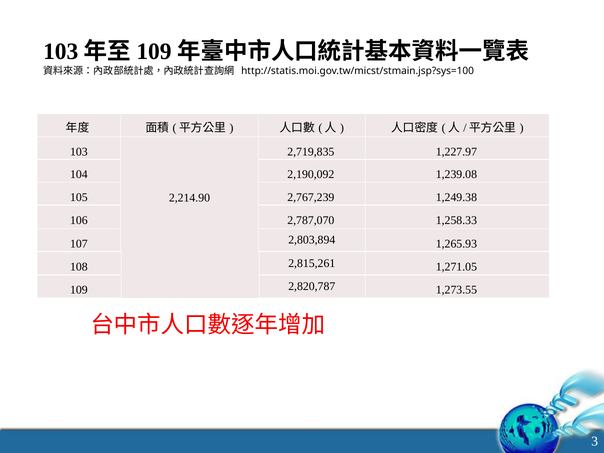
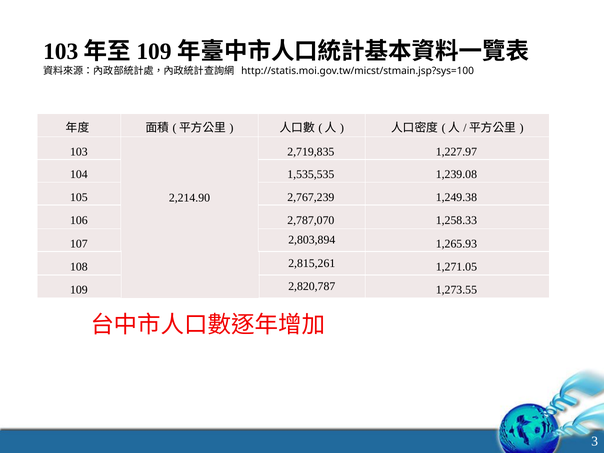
2,190,092: 2,190,092 -> 1,535,535
